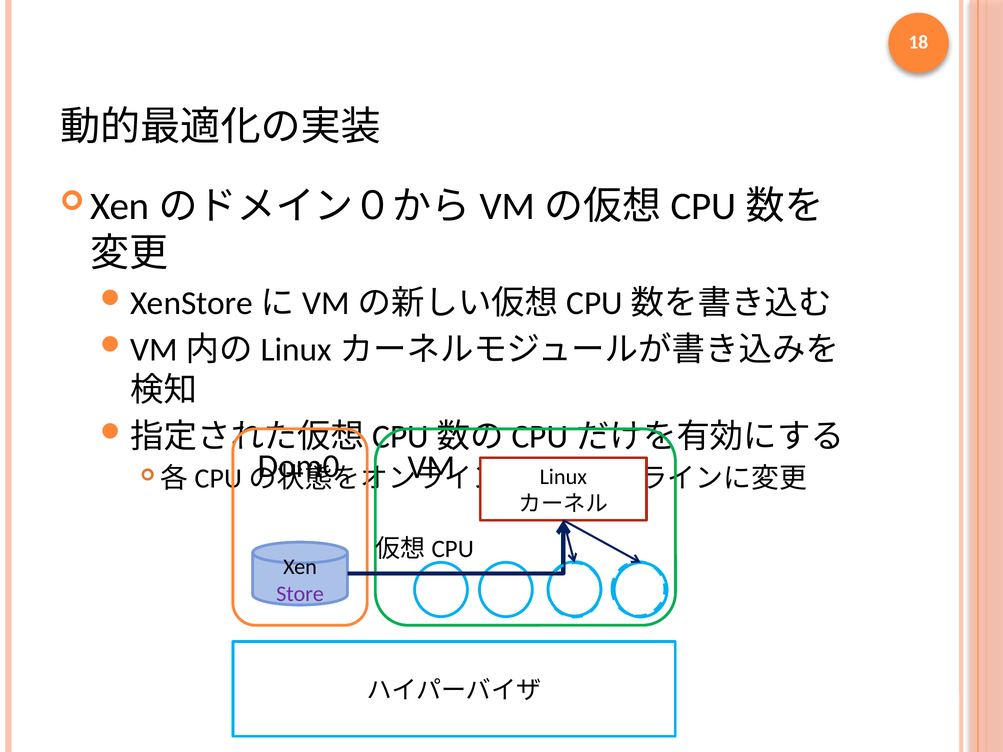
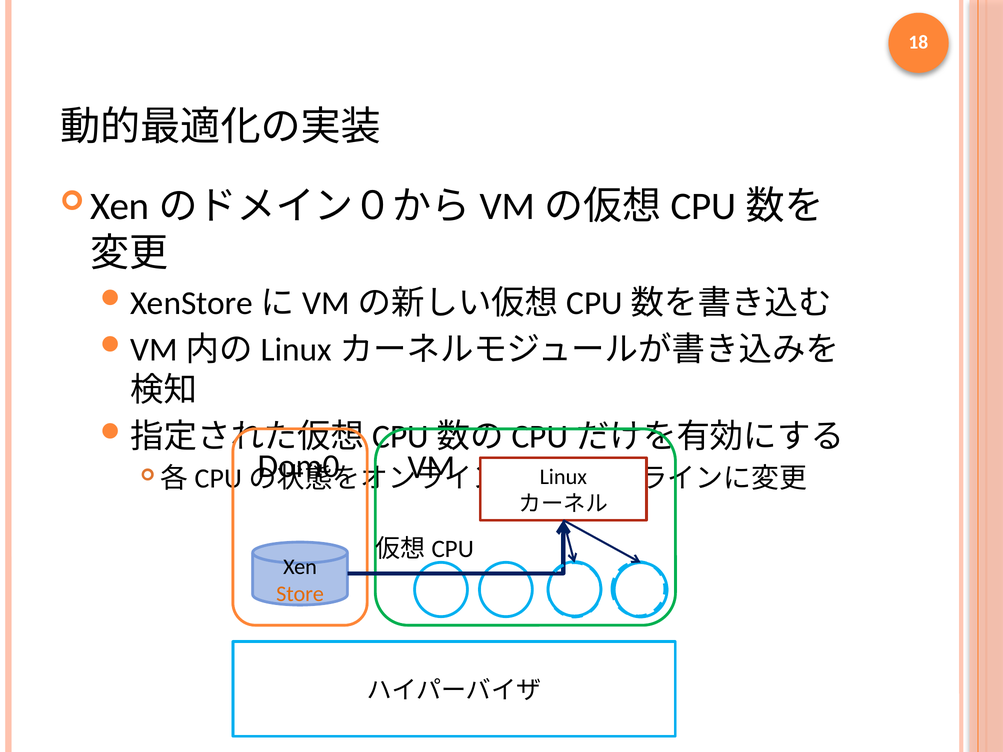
Store colour: purple -> orange
